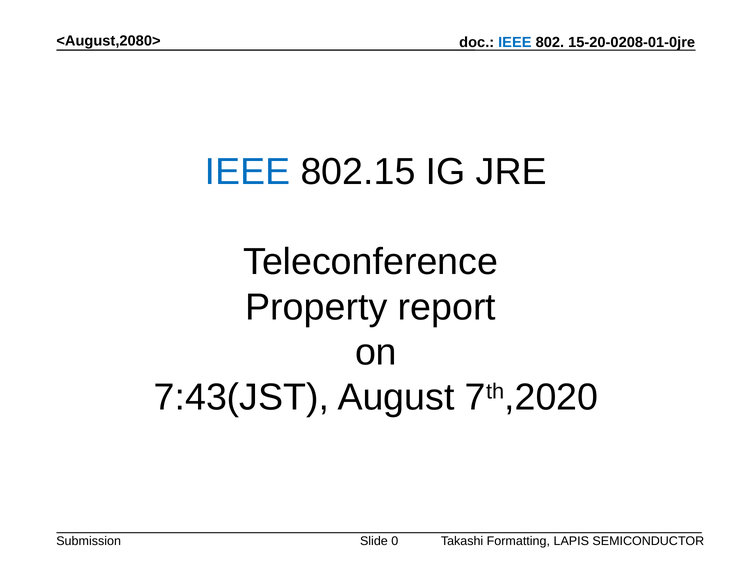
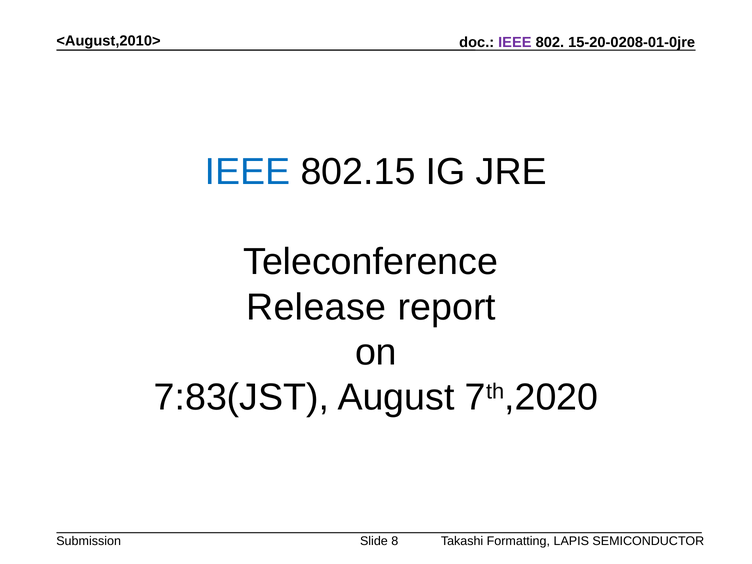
<August,2080>: <August,2080> -> <August,2010>
IEEE at (515, 42) colour: blue -> purple
Property: Property -> Release
7:43(JST: 7:43(JST -> 7:83(JST
0: 0 -> 8
